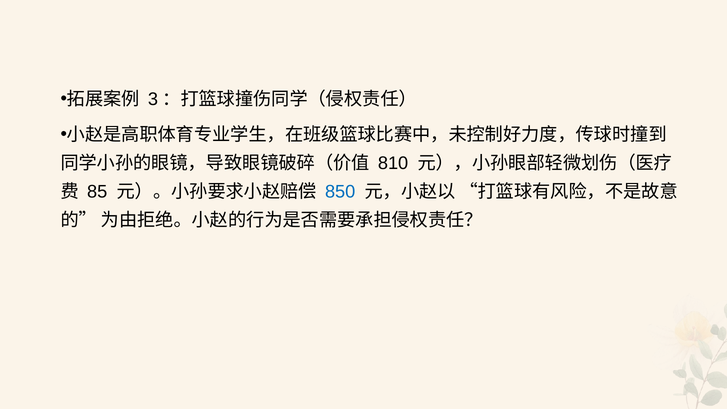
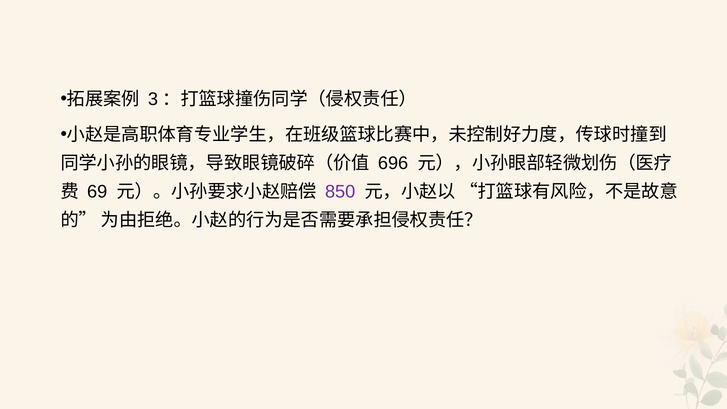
810: 810 -> 696
85: 85 -> 69
850 colour: blue -> purple
